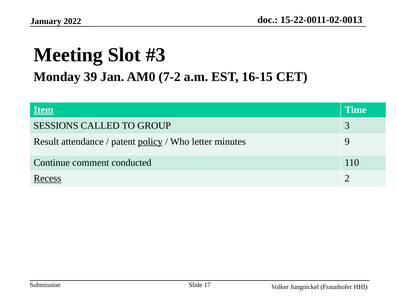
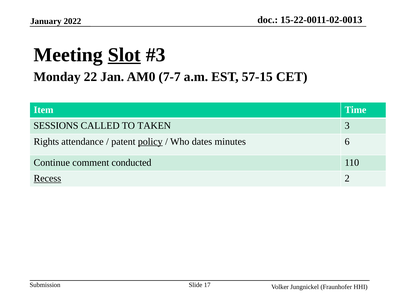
Slot underline: none -> present
39: 39 -> 22
7-2: 7-2 -> 7-7
16-15: 16-15 -> 57-15
Item underline: present -> none
GROUP: GROUP -> TAKEN
Result: Result -> Rights
letter: letter -> dates
9: 9 -> 6
